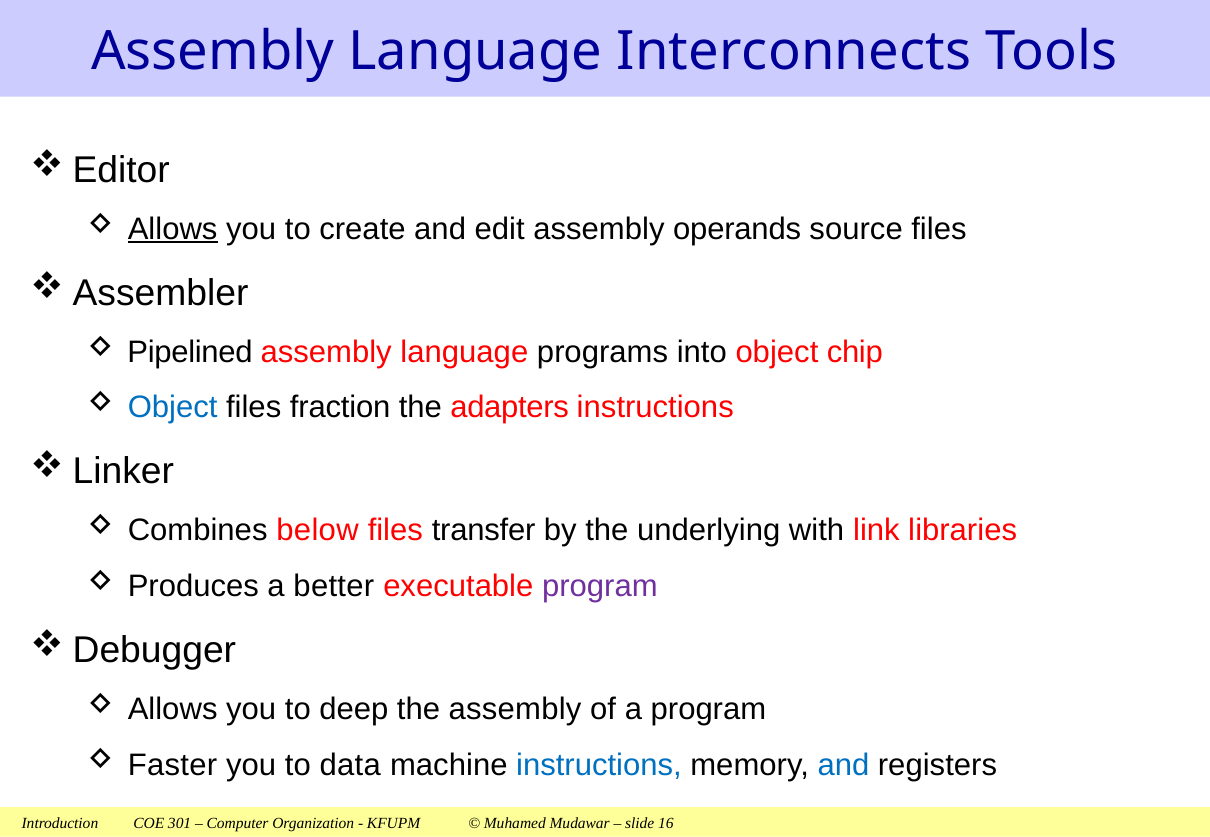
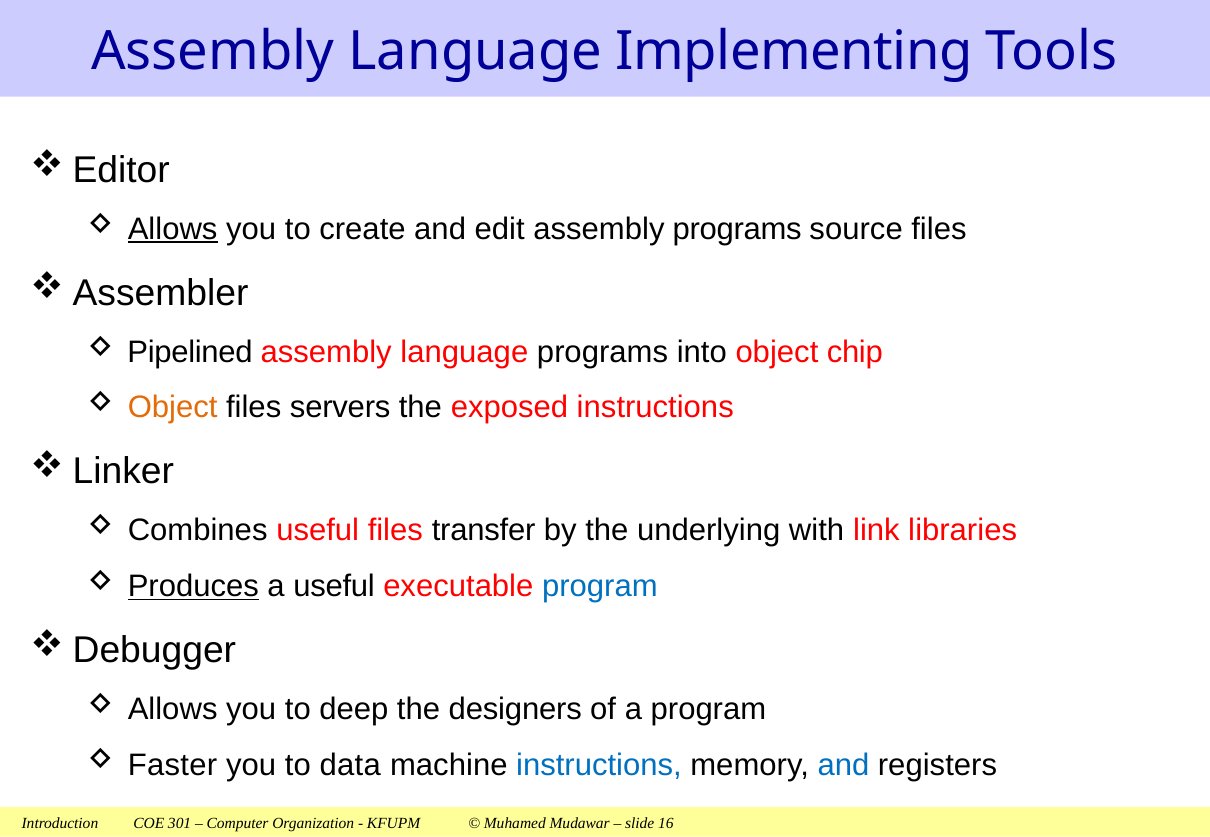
Interconnects: Interconnects -> Implementing
assembly operands: operands -> programs
Object at (173, 408) colour: blue -> orange
fraction: fraction -> servers
adapters: adapters -> exposed
Combines below: below -> useful
Produces underline: none -> present
a better: better -> useful
program at (600, 587) colour: purple -> blue
the assembly: assembly -> designers
